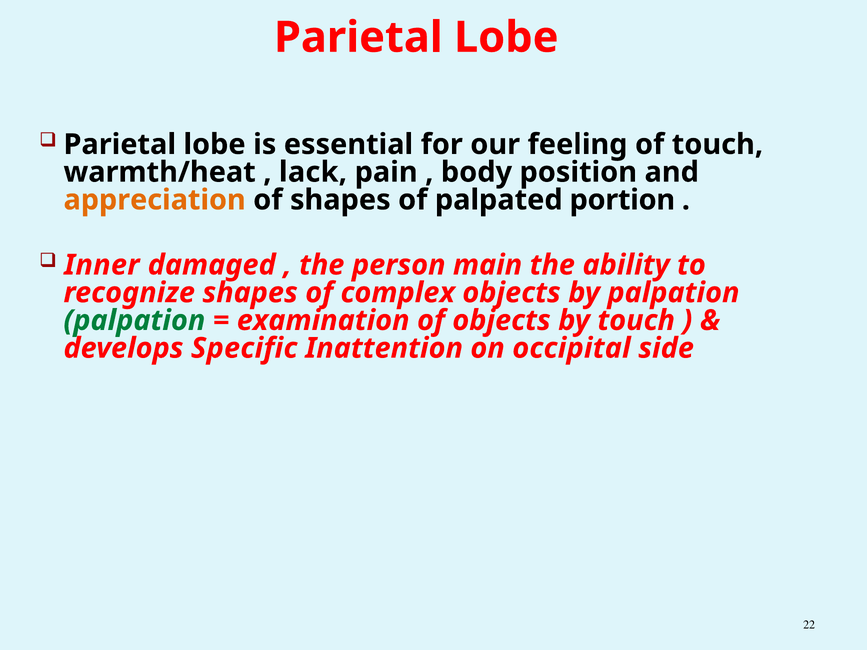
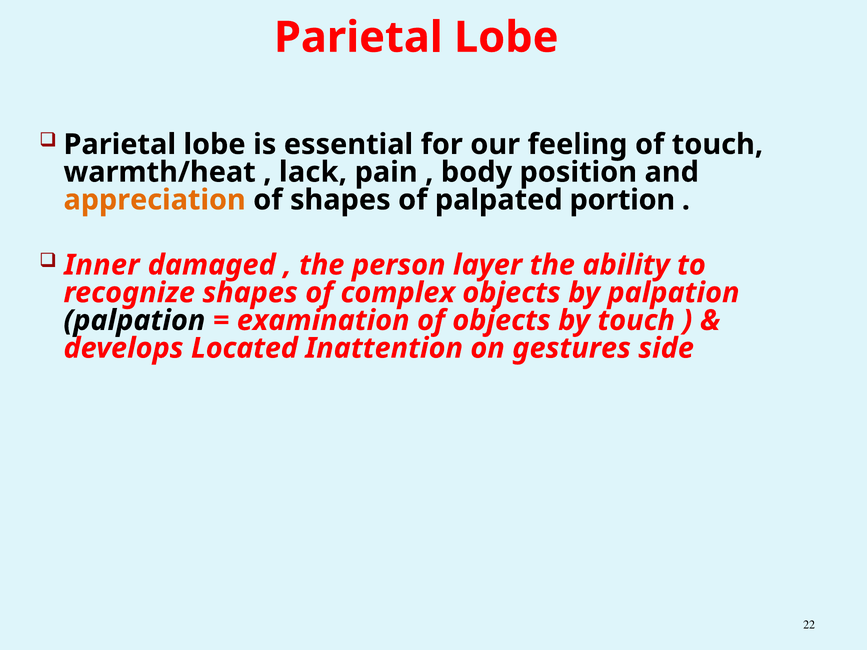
main: main -> layer
palpation at (134, 321) colour: green -> black
Specific: Specific -> Located
occipital: occipital -> gestures
